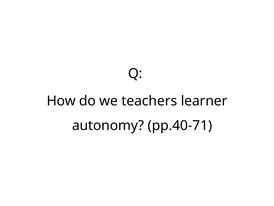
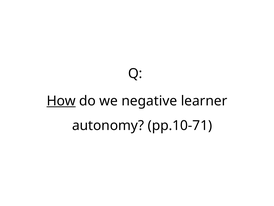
How underline: none -> present
teachers: teachers -> negative
pp.40-71: pp.40-71 -> pp.10-71
